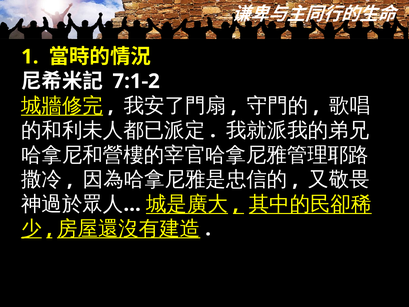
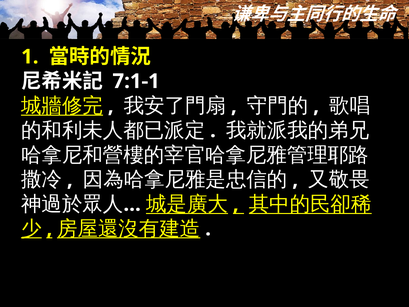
7:1-2: 7:1-2 -> 7:1-1
